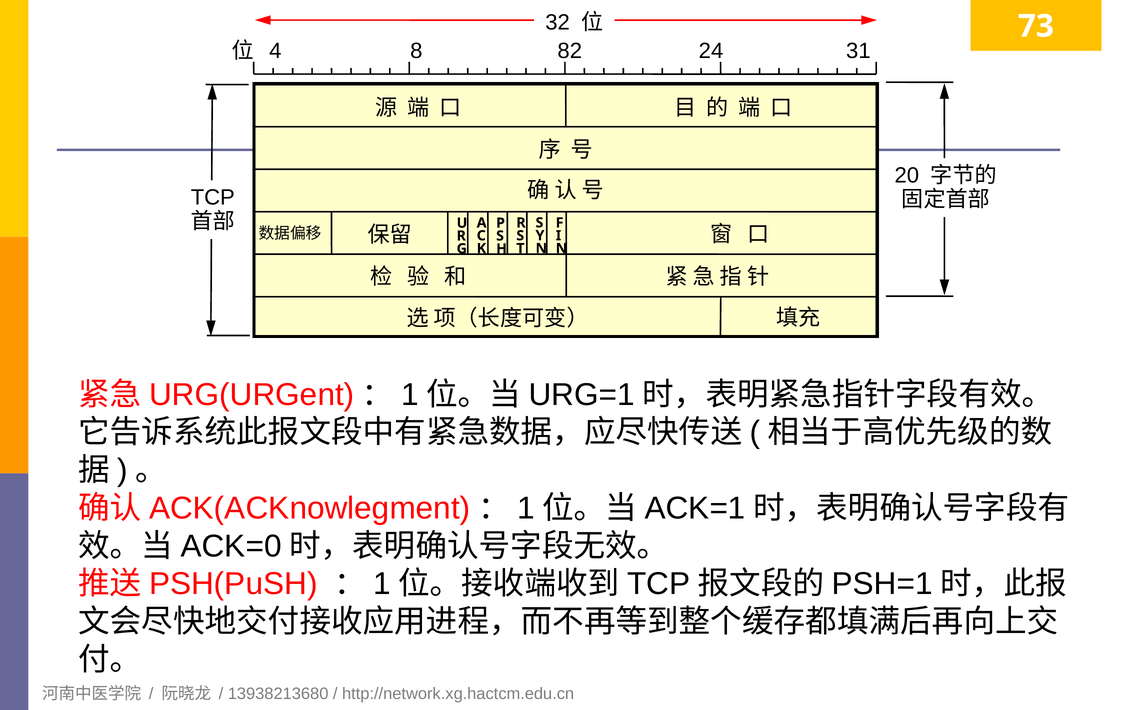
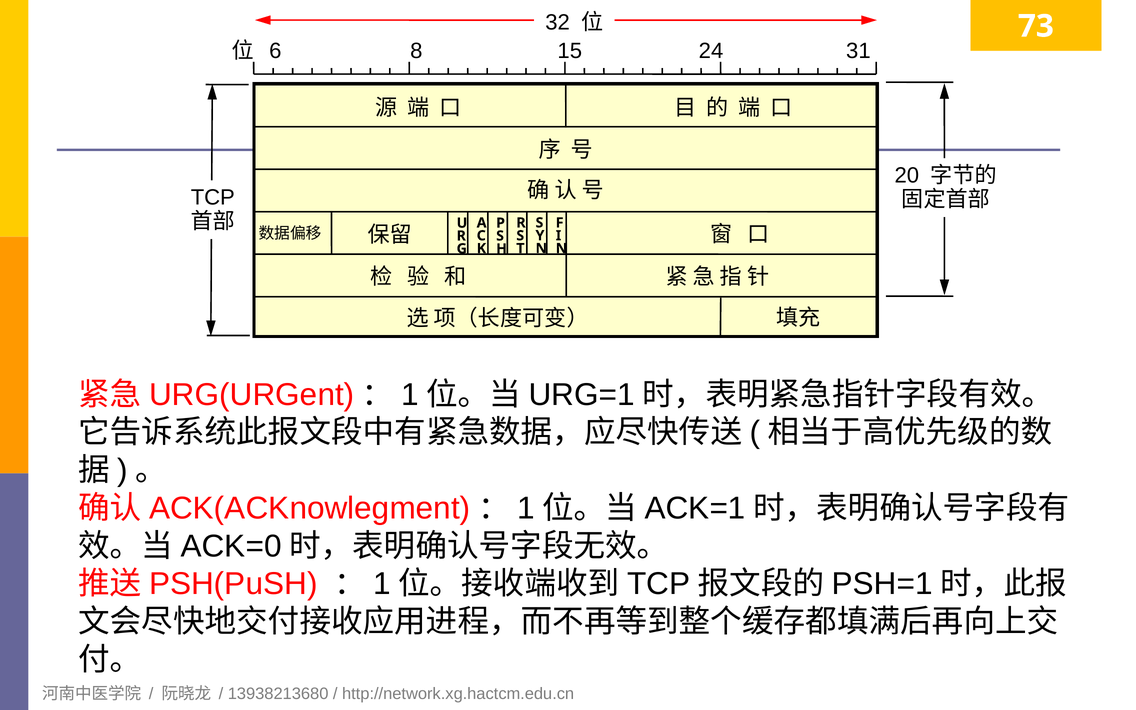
4: 4 -> 6
82: 82 -> 15
